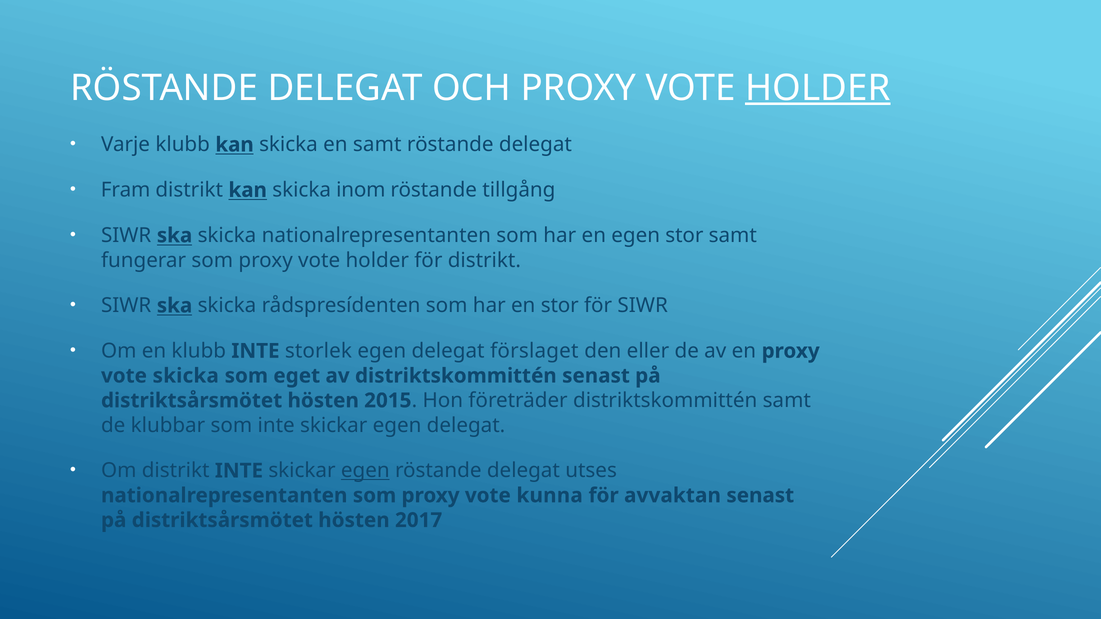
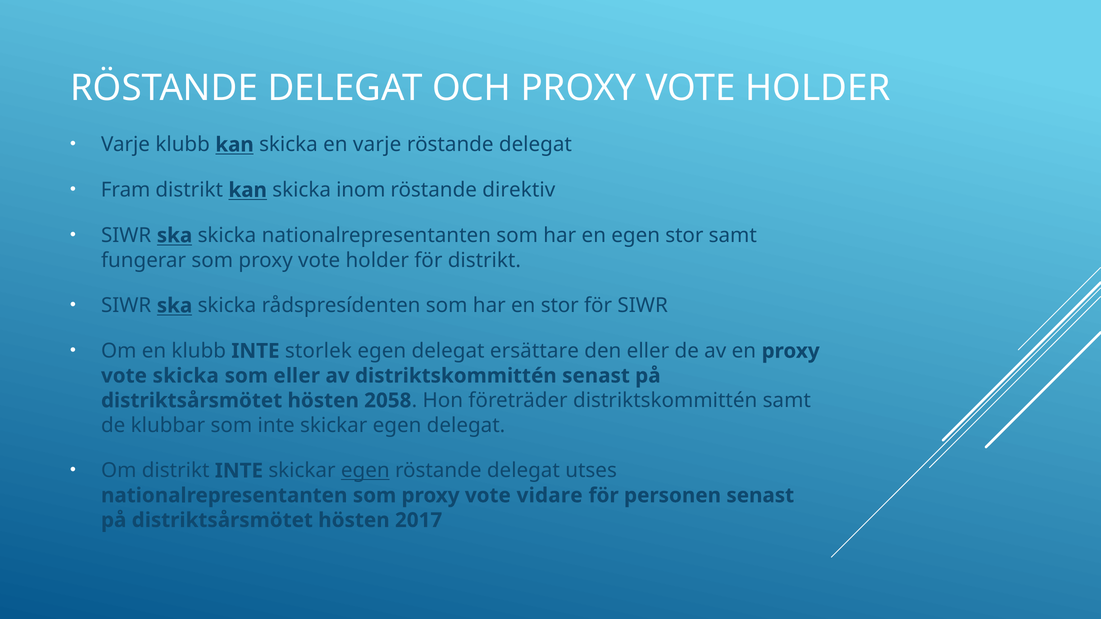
HOLDER at (818, 88) underline: present -> none
en samt: samt -> varje
tillgång: tillgång -> direktiv
förslaget: förslaget -> ersättare
som eget: eget -> eller
2015: 2015 -> 2058
kunna: kunna -> vidare
avvaktan: avvaktan -> personen
